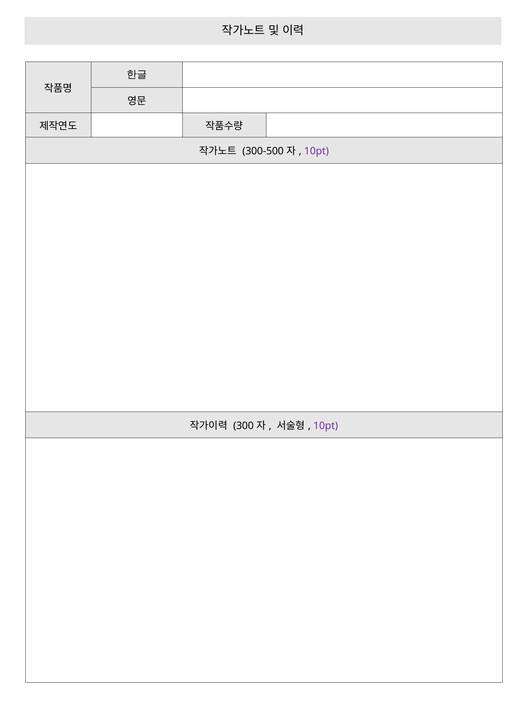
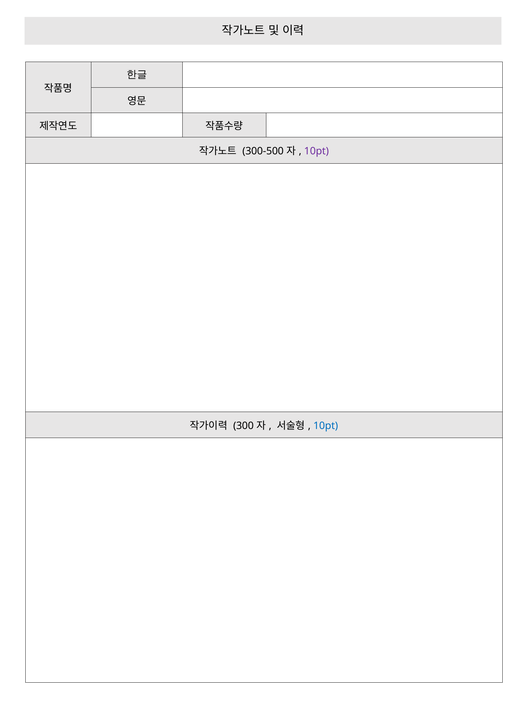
10pt at (326, 426) colour: purple -> blue
